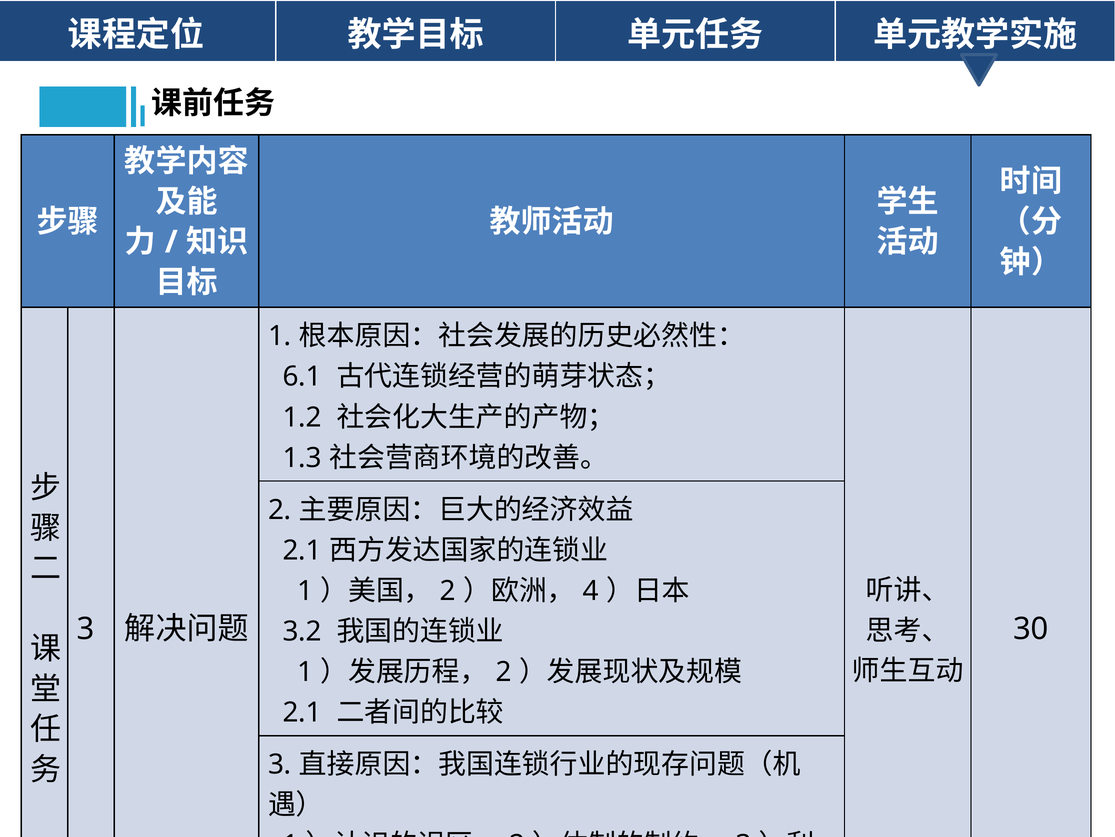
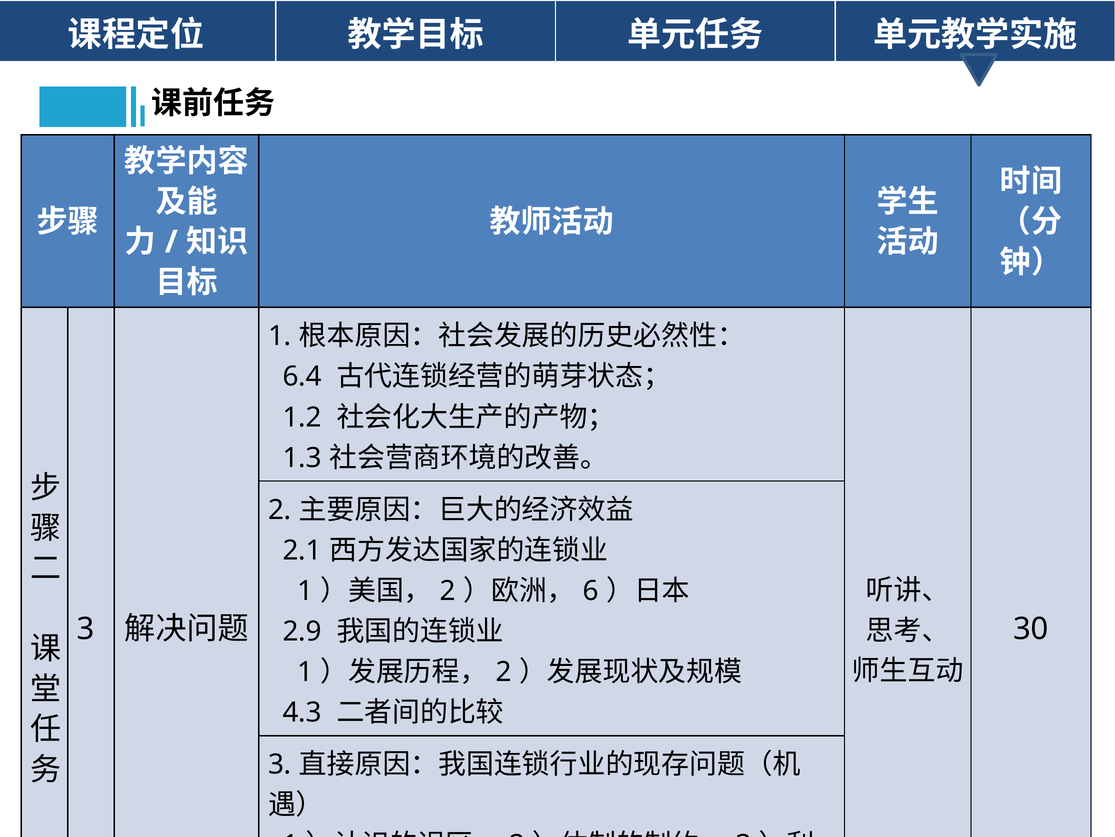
6.1: 6.1 -> 6.4
4 at (591, 590): 4 -> 6
3.2: 3.2 -> 2.9
2.1 at (302, 712): 2.1 -> 4.3
